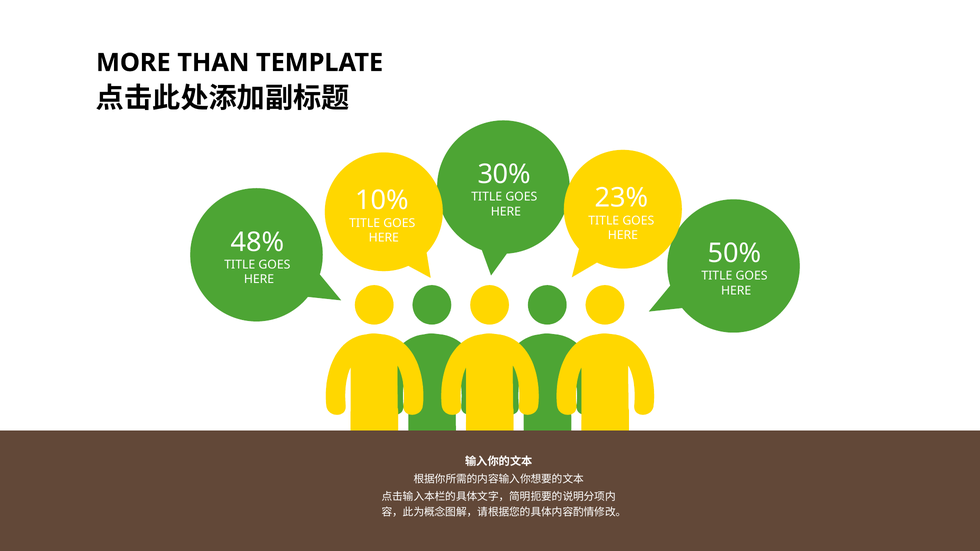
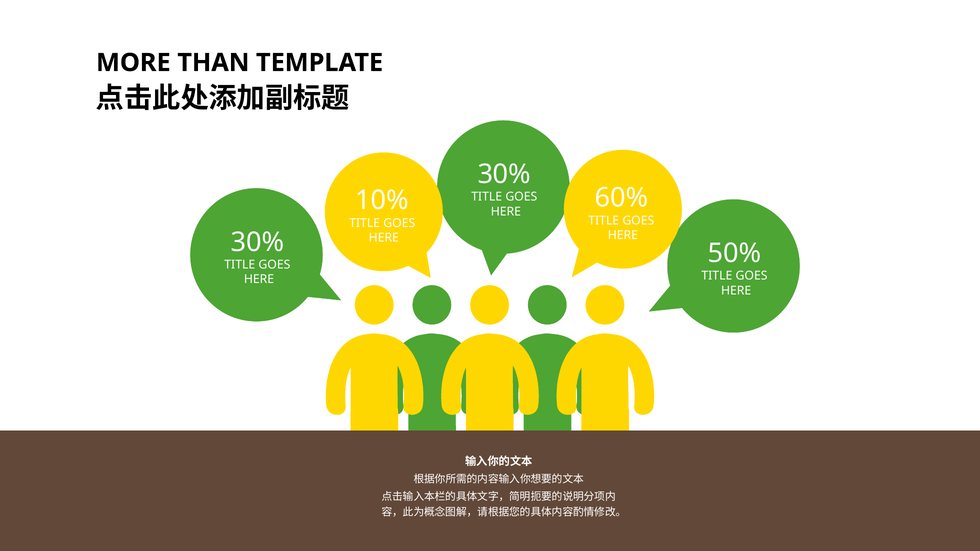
23%: 23% -> 60%
48% at (257, 242): 48% -> 30%
